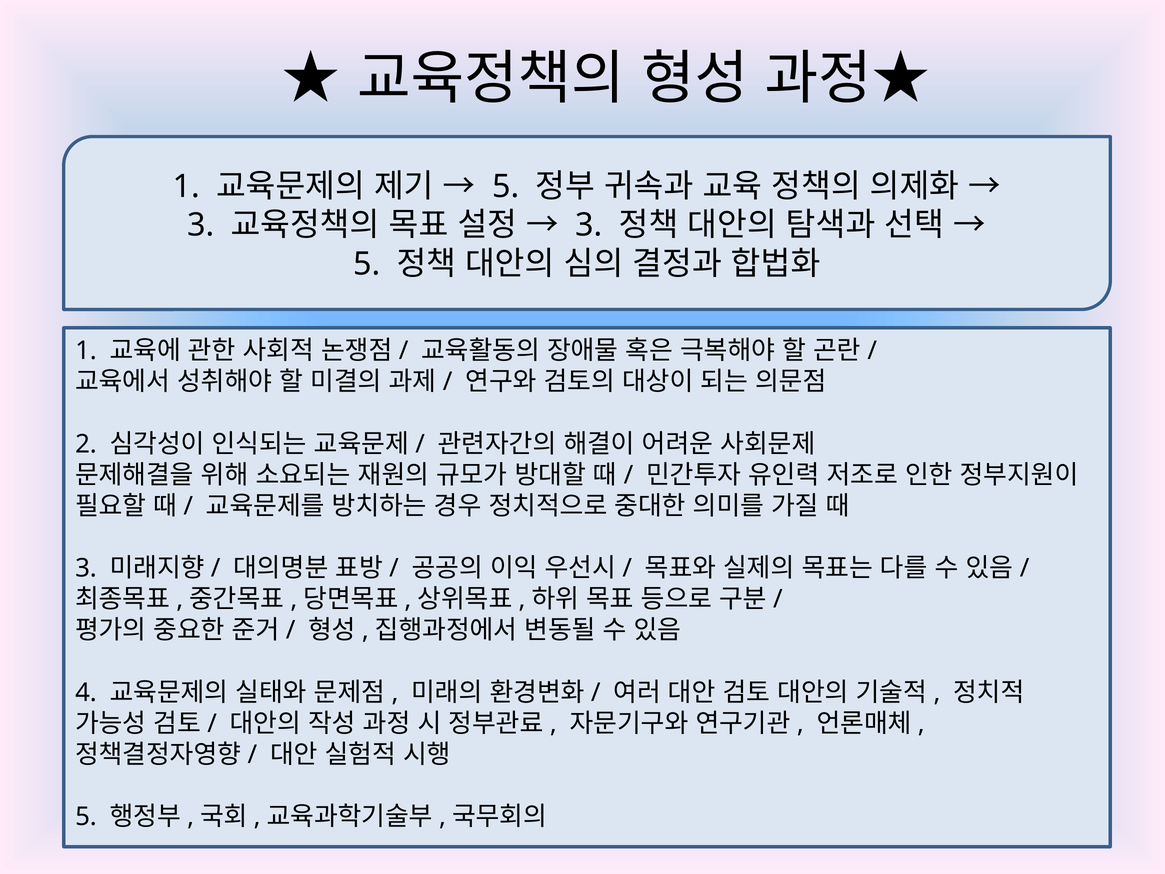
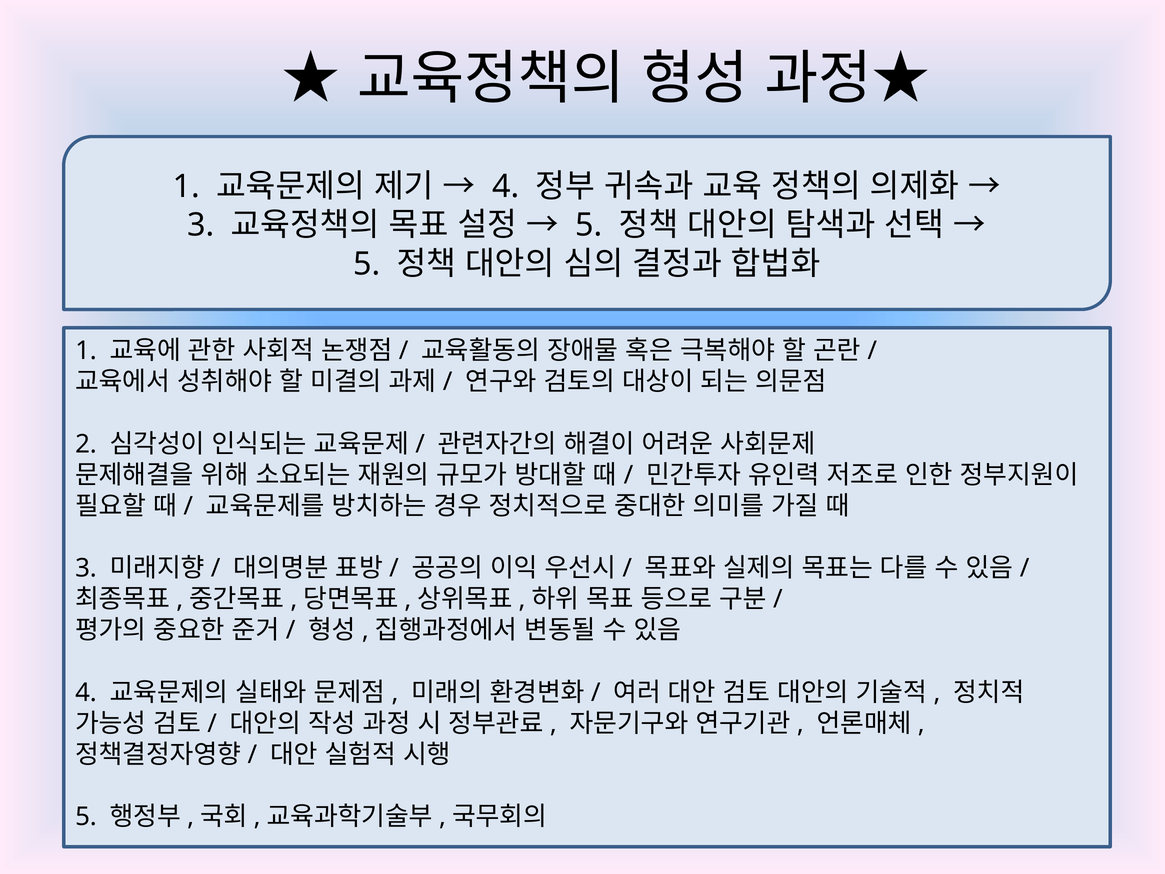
5 at (506, 186): 5 -> 4
3 at (589, 225): 3 -> 5
